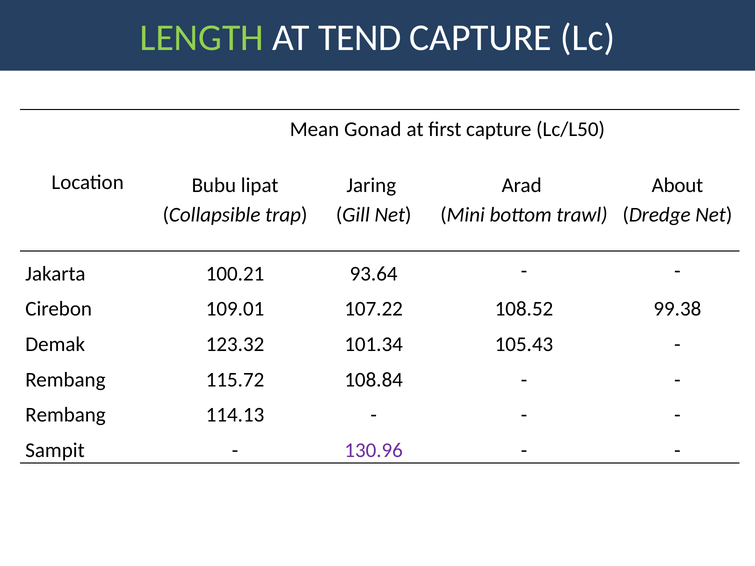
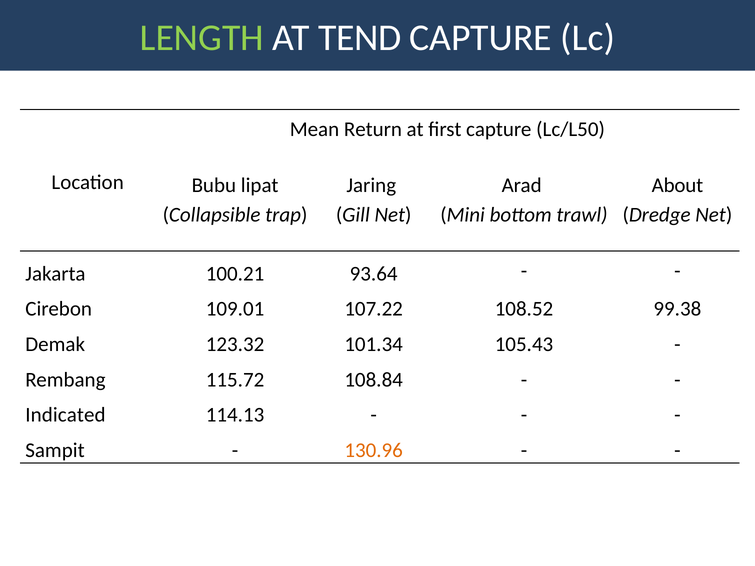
Gonad: Gonad -> Return
Rembang at (66, 415): Rembang -> Indicated
130.96 colour: purple -> orange
